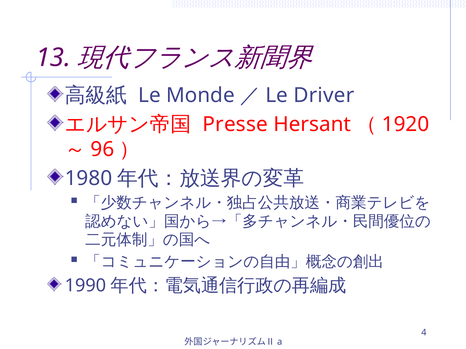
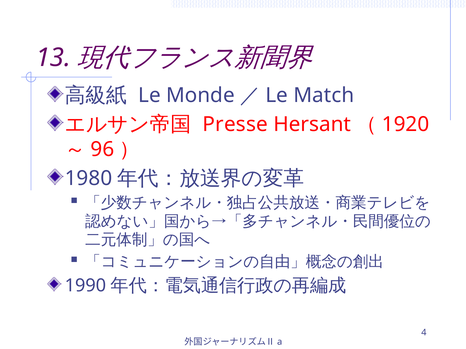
Driver: Driver -> Match
